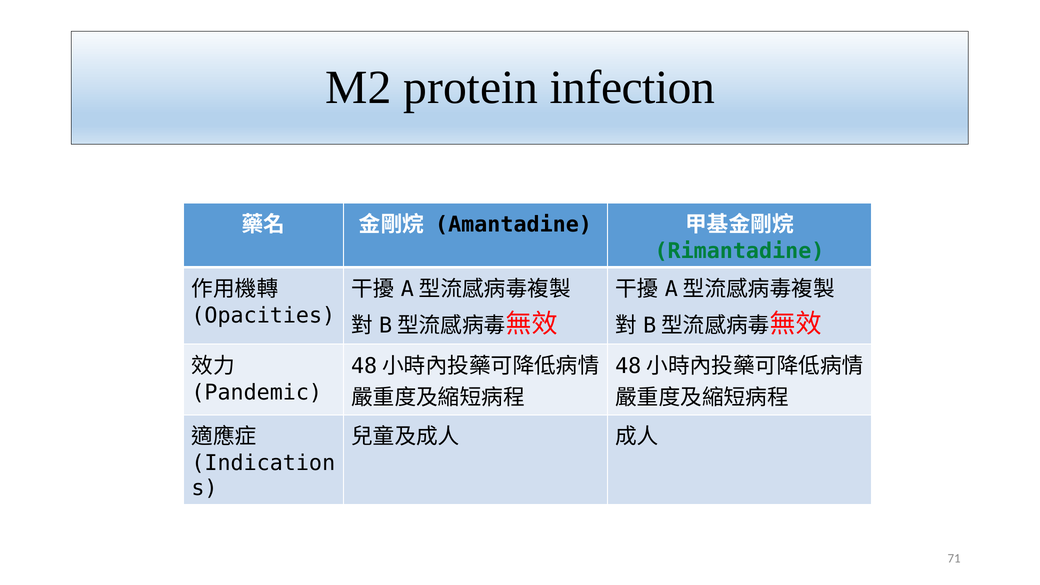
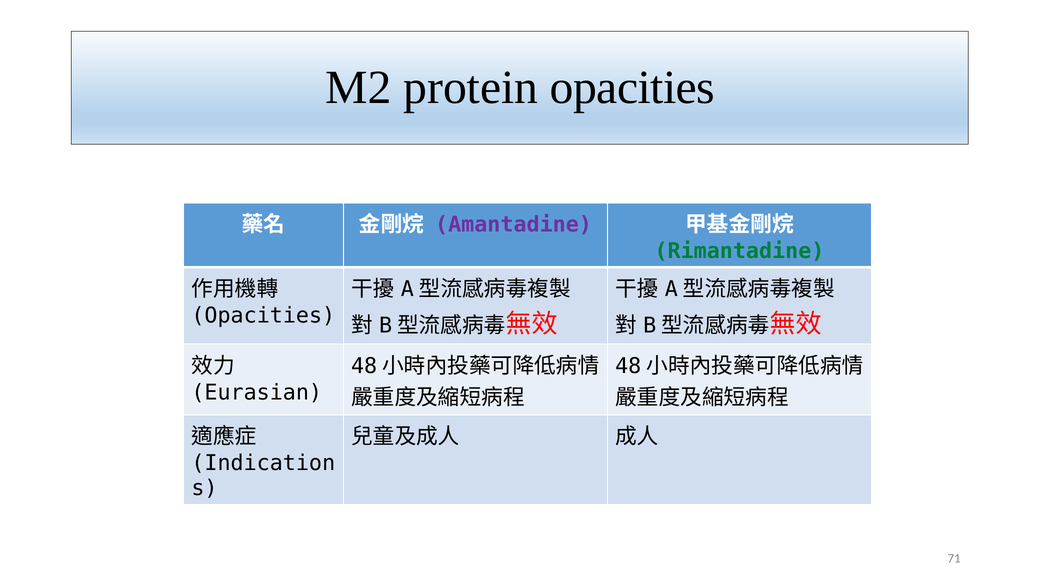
protein infection: infection -> opacities
Amantadine colour: black -> purple
Pandemic: Pandemic -> Eurasian
